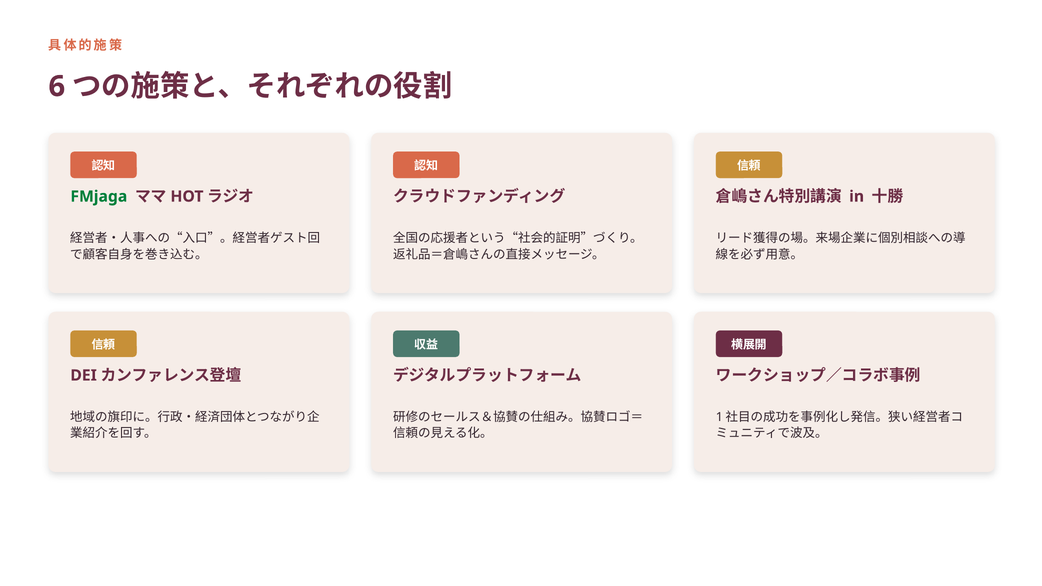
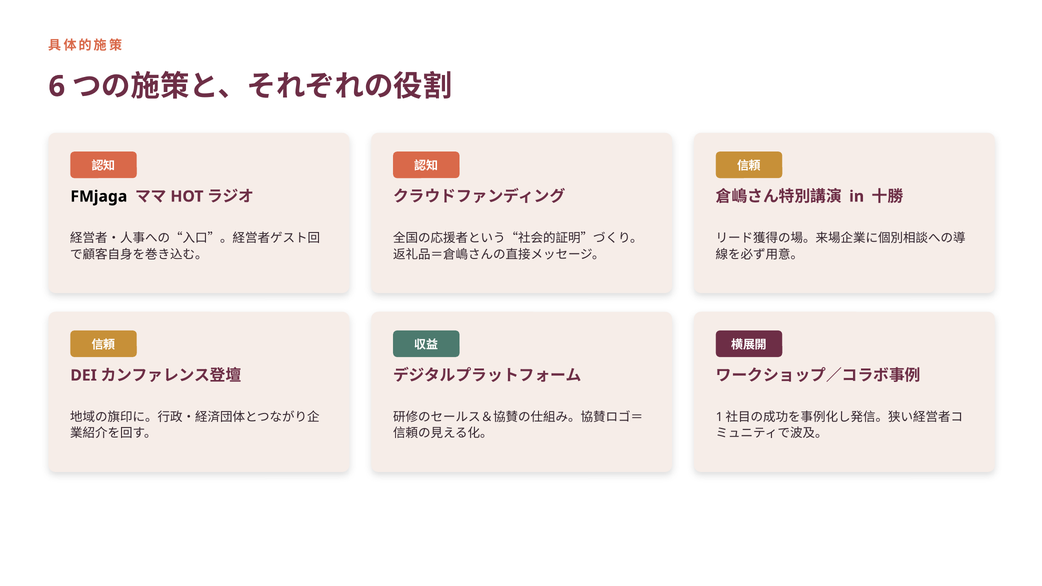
FMjaga colour: green -> black
